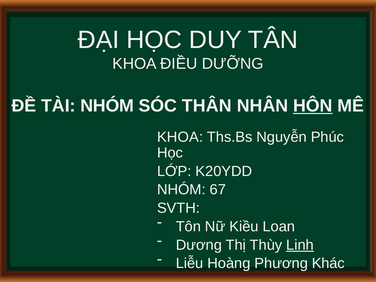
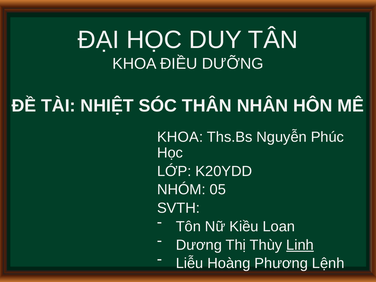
TÀI NHÓM: NHÓM -> NHIỆT
HÔN underline: present -> none
67: 67 -> 05
Khác: Khác -> Lệnh
